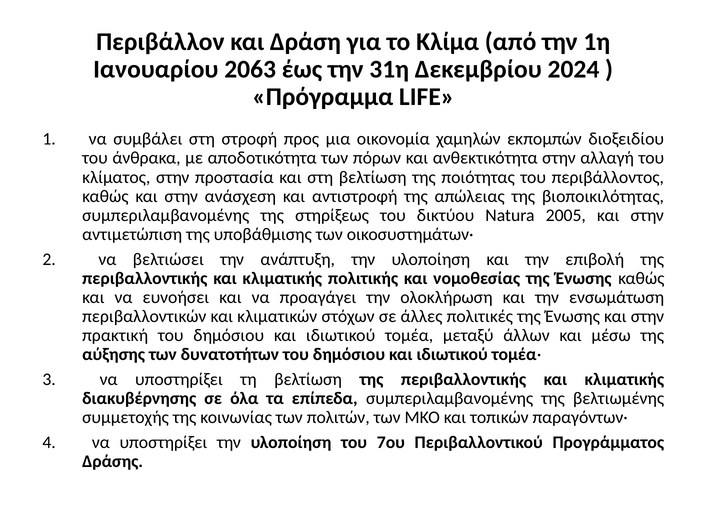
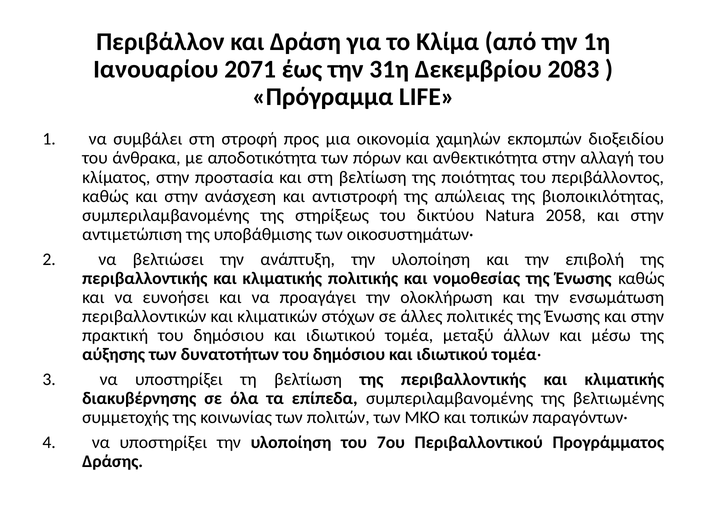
2063: 2063 -> 2071
2024: 2024 -> 2083
2005: 2005 -> 2058
